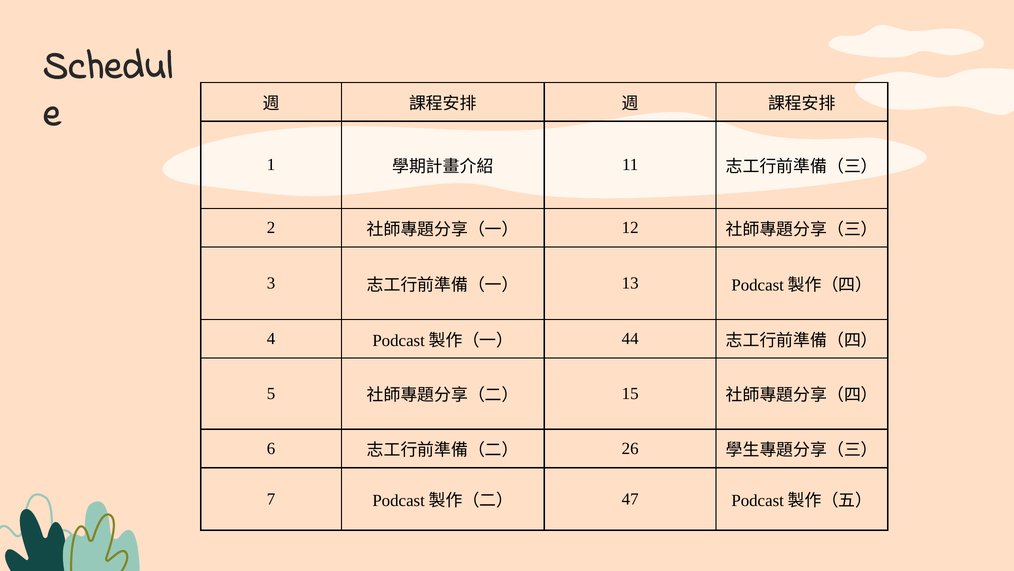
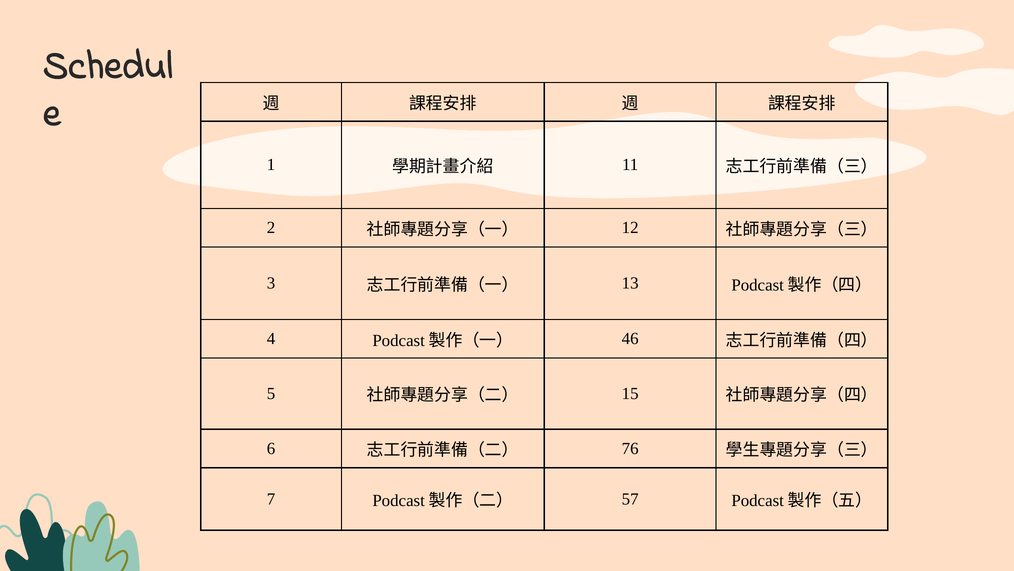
44: 44 -> 46
26: 26 -> 76
47: 47 -> 57
